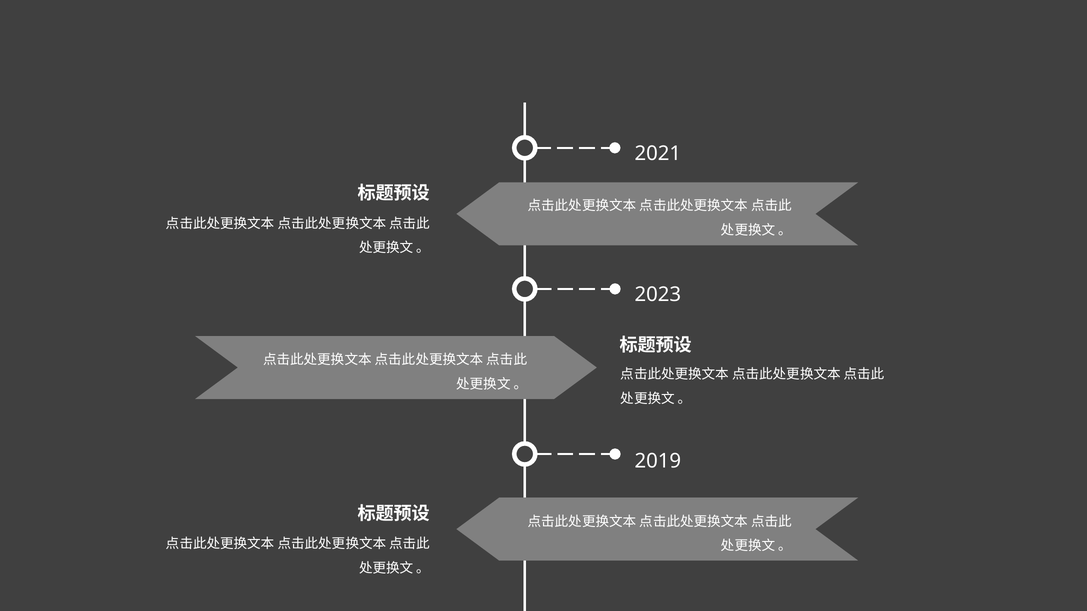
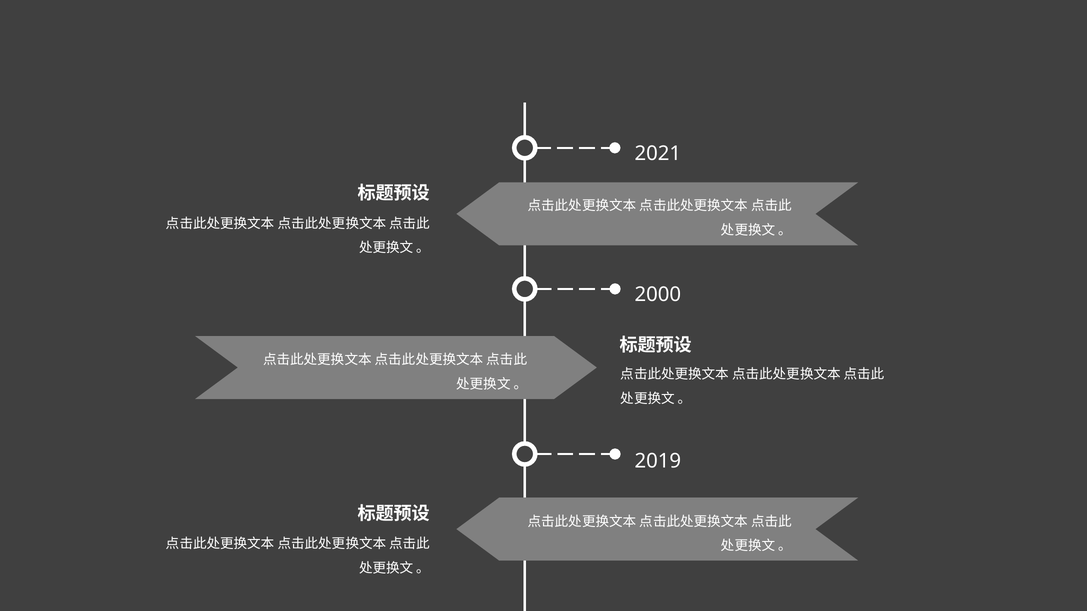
2023: 2023 -> 2000
